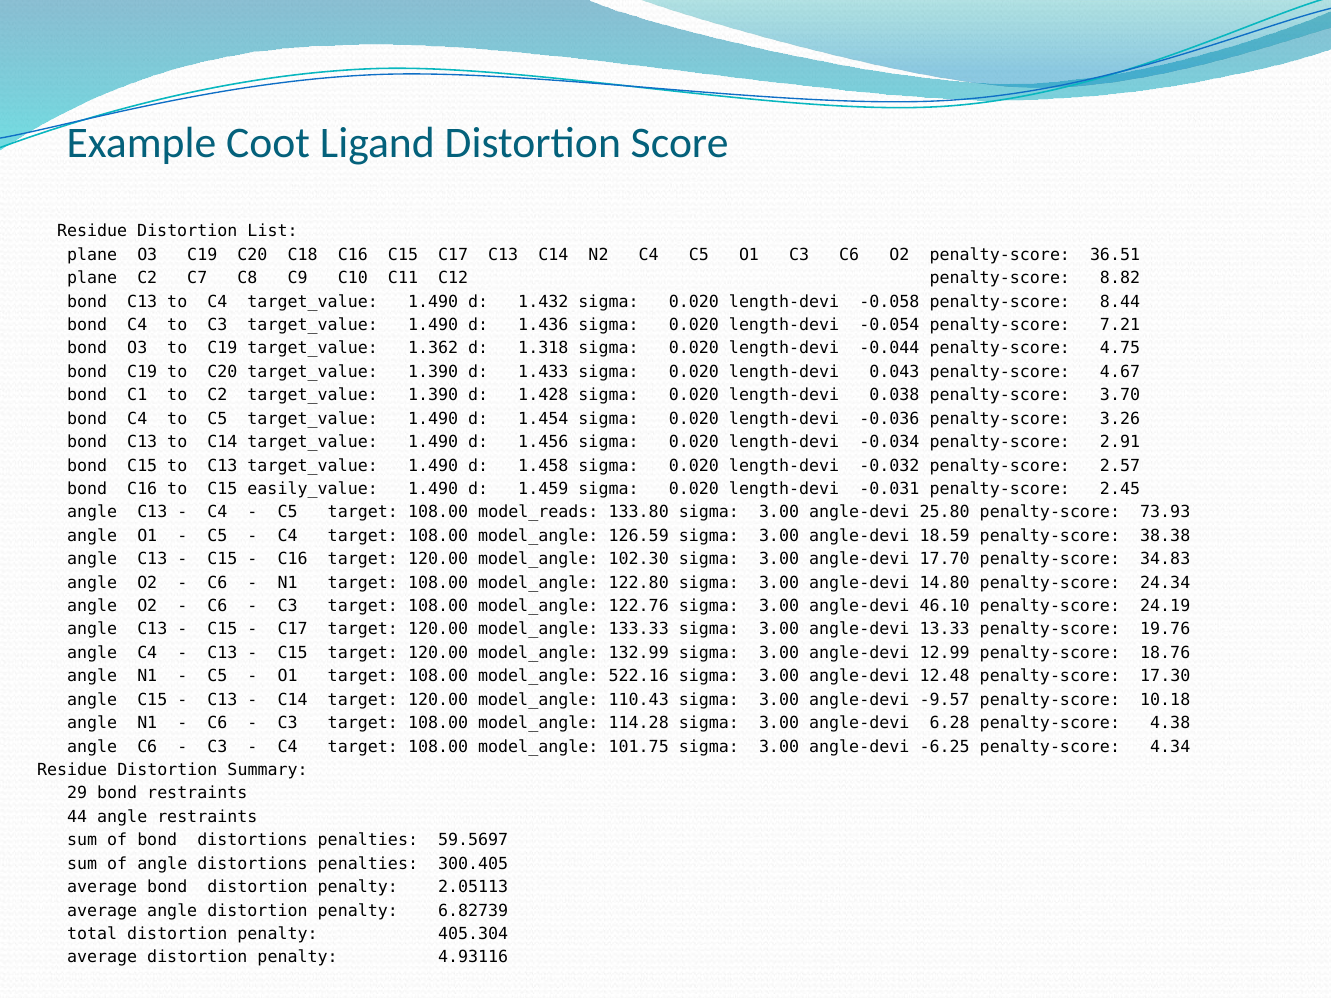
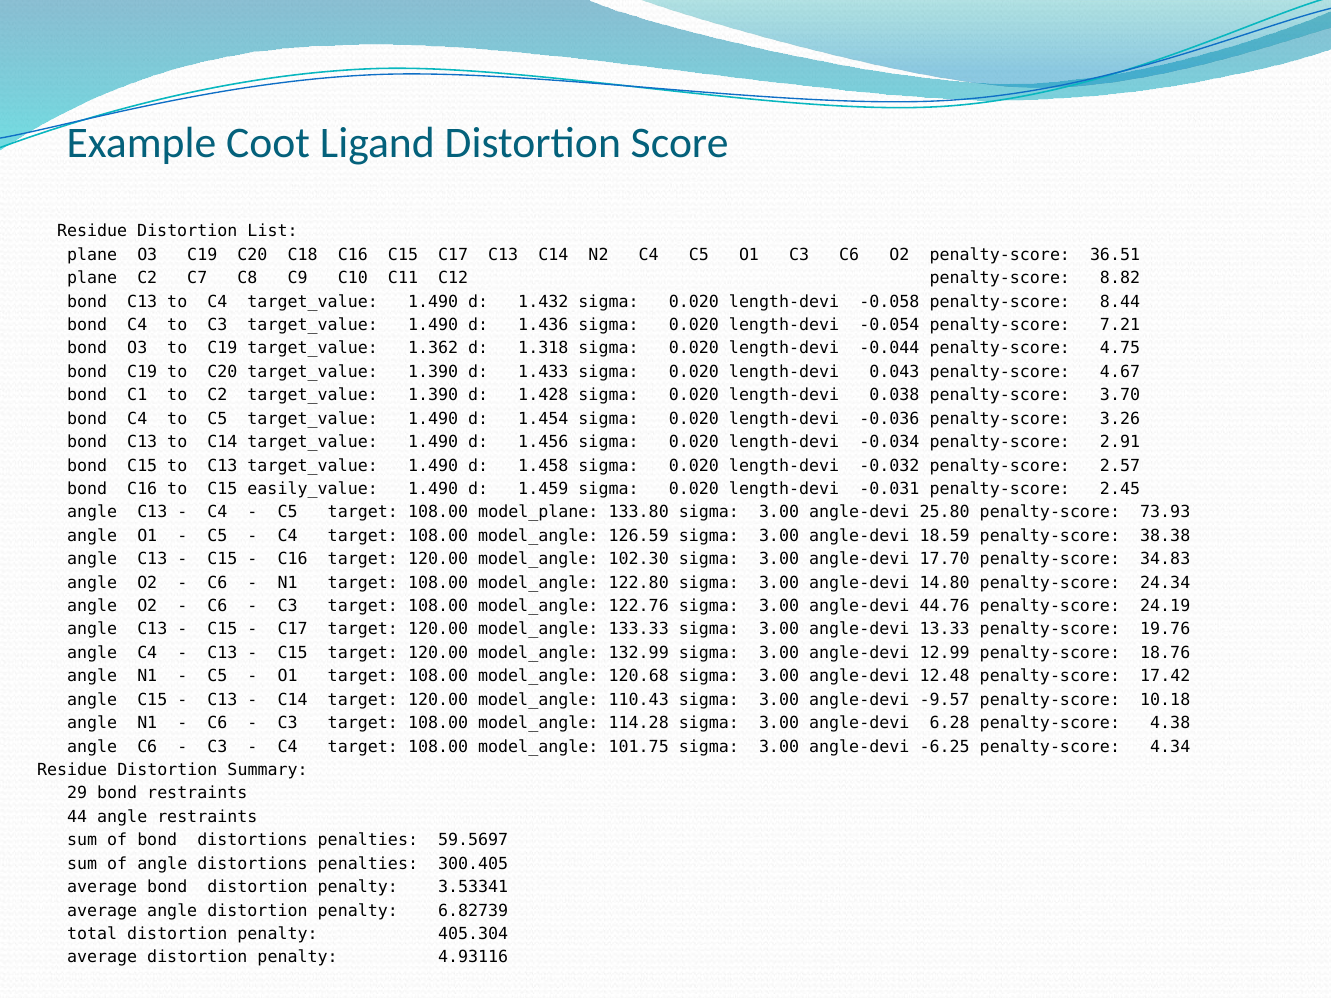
model_reads: model_reads -> model_plane
46.10: 46.10 -> 44.76
522.16: 522.16 -> 120.68
17.30: 17.30 -> 17.42
2.05113: 2.05113 -> 3.53341
